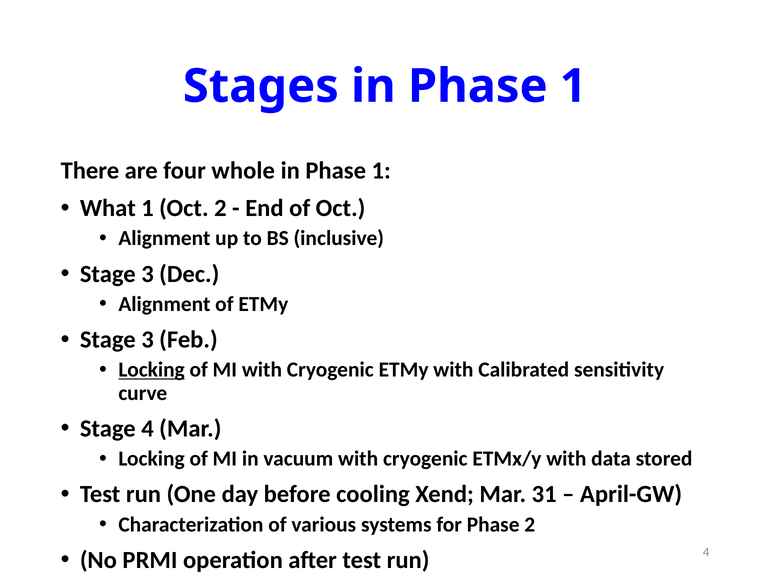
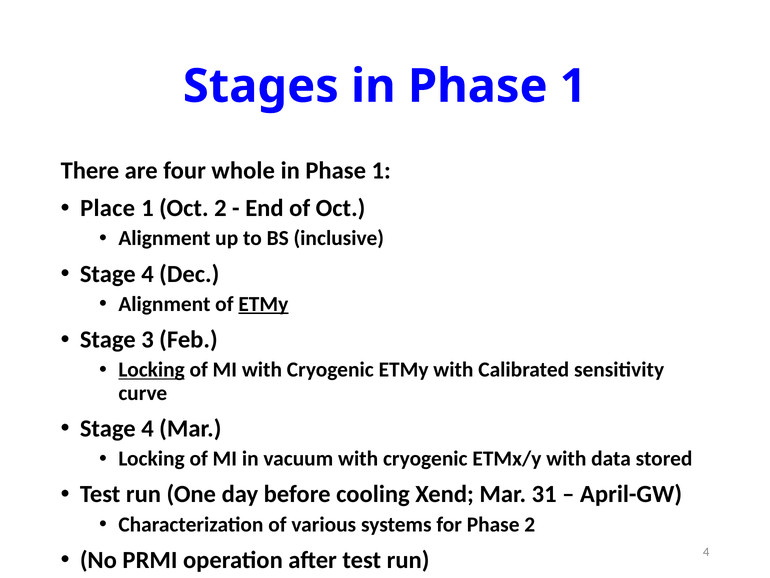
What: What -> Place
3 at (148, 274): 3 -> 4
ETMy at (263, 304) underline: none -> present
